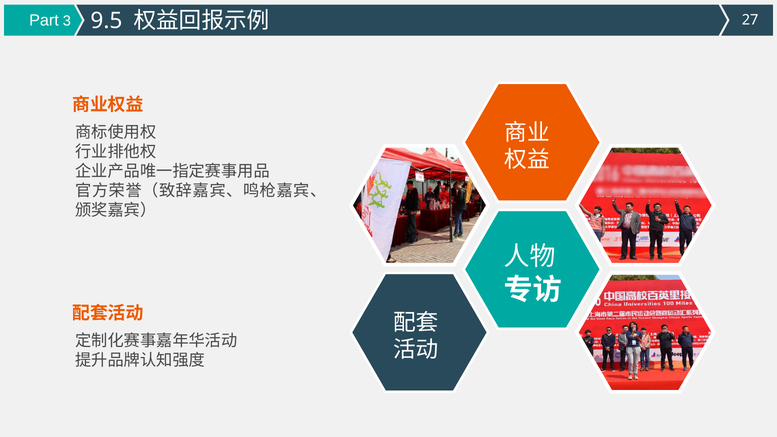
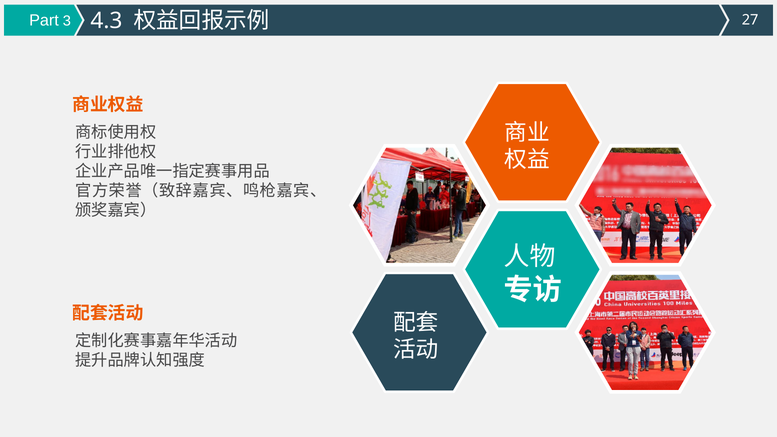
9.5: 9.5 -> 4.3
